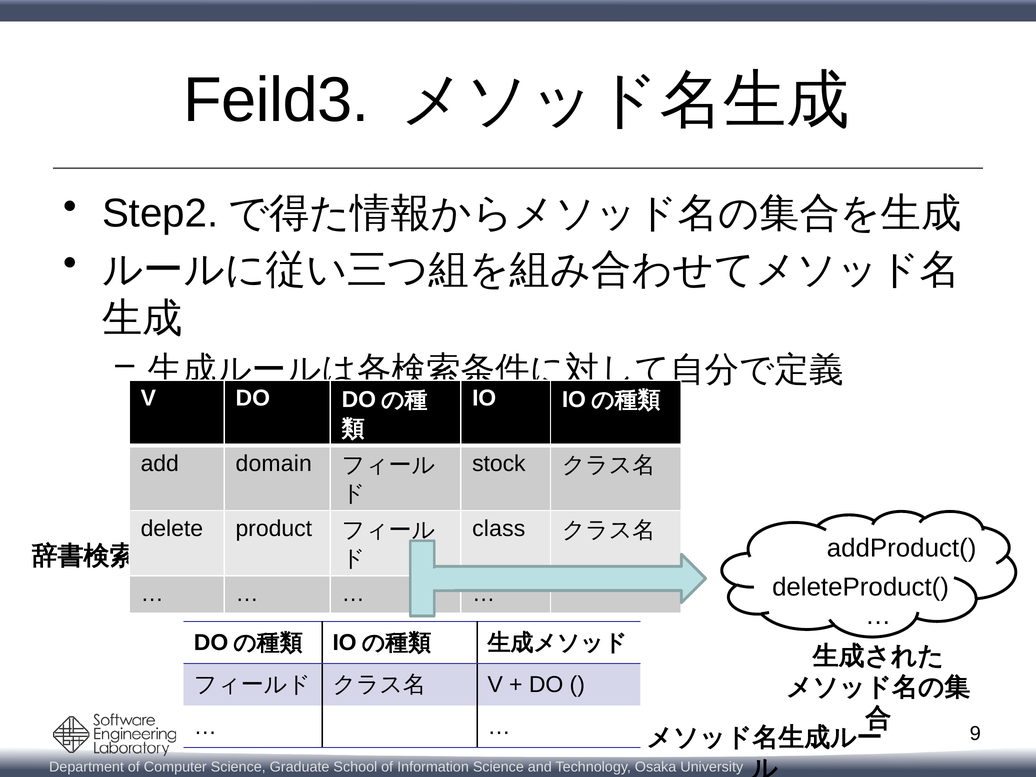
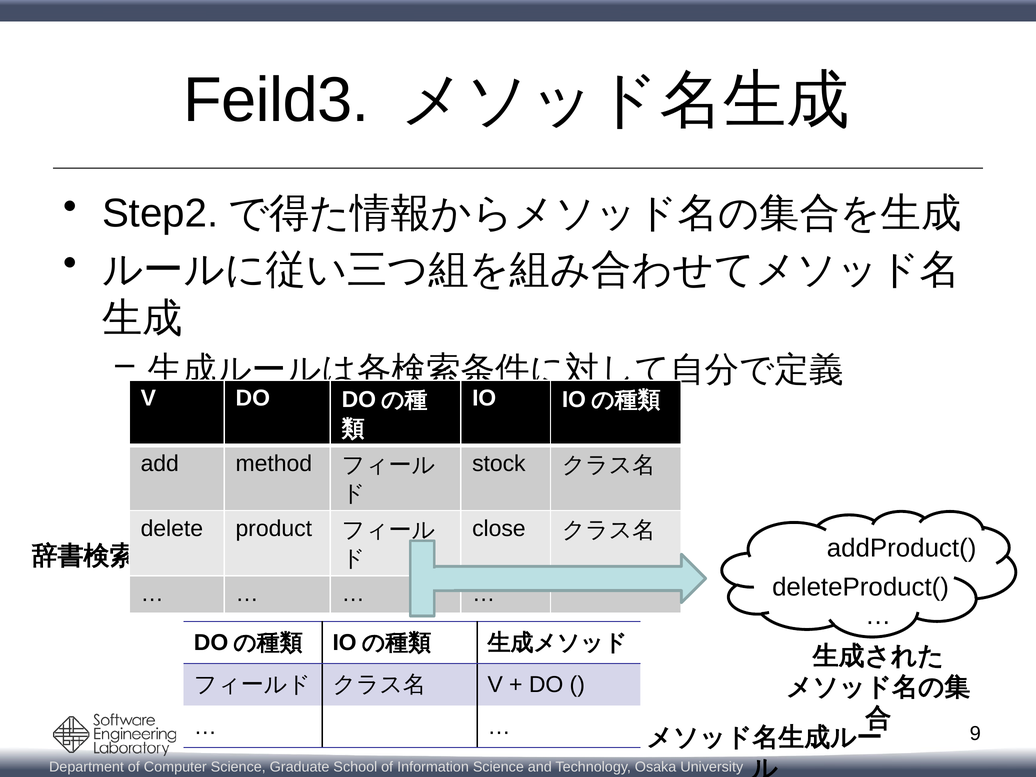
domain: domain -> method
class: class -> close
